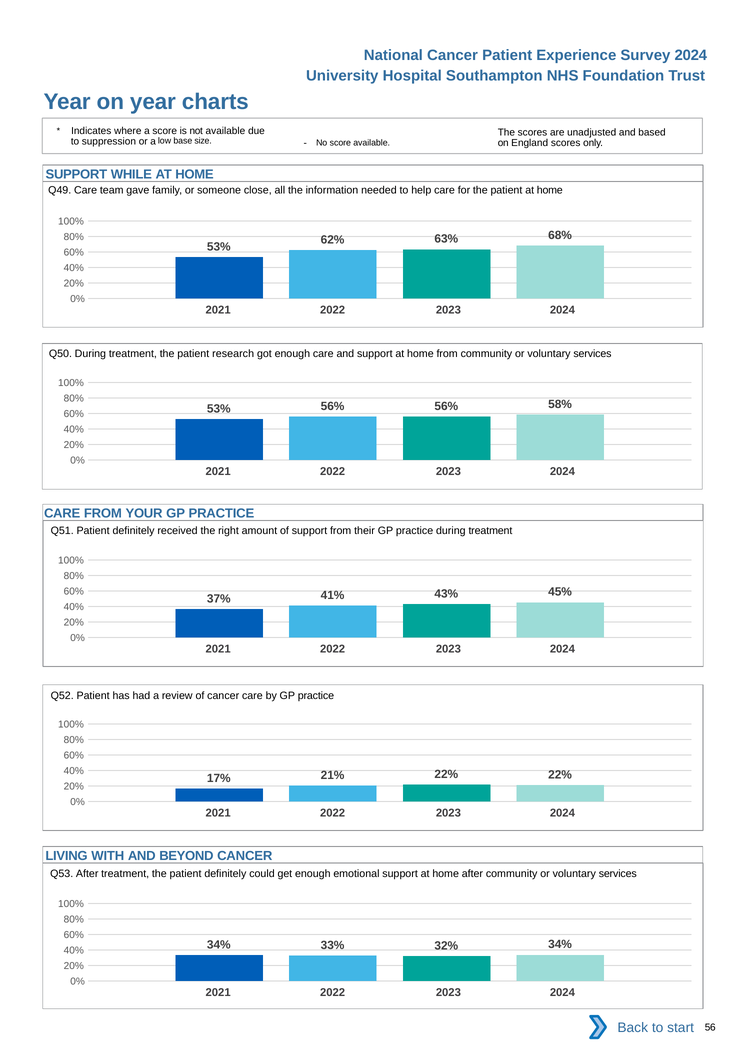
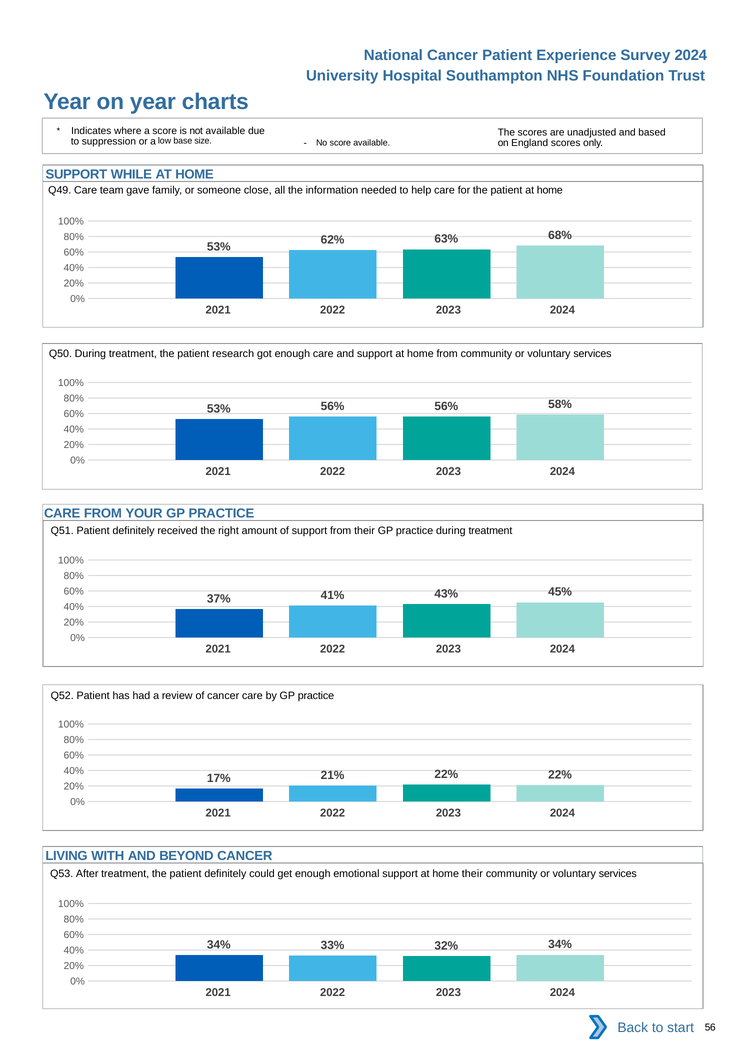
home after: after -> their
